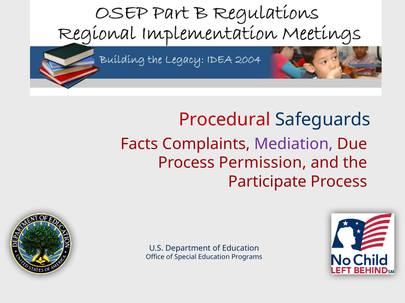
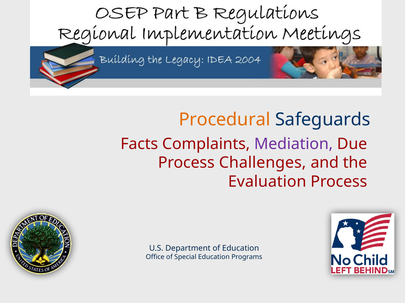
Procedural colour: red -> orange
Permission: Permission -> Challenges
Participate: Participate -> Evaluation
